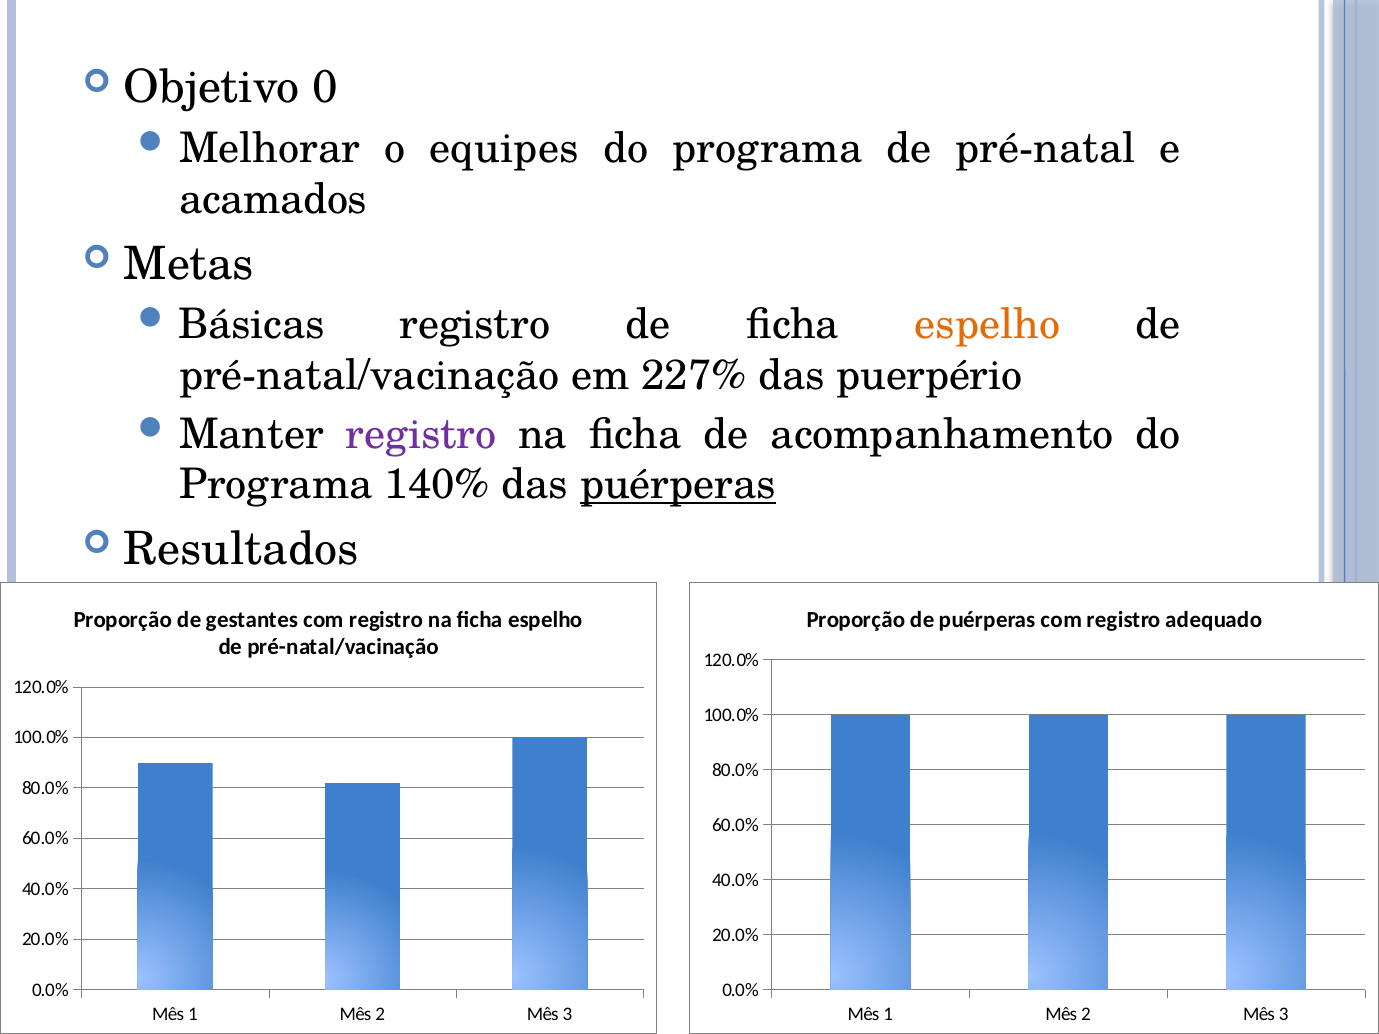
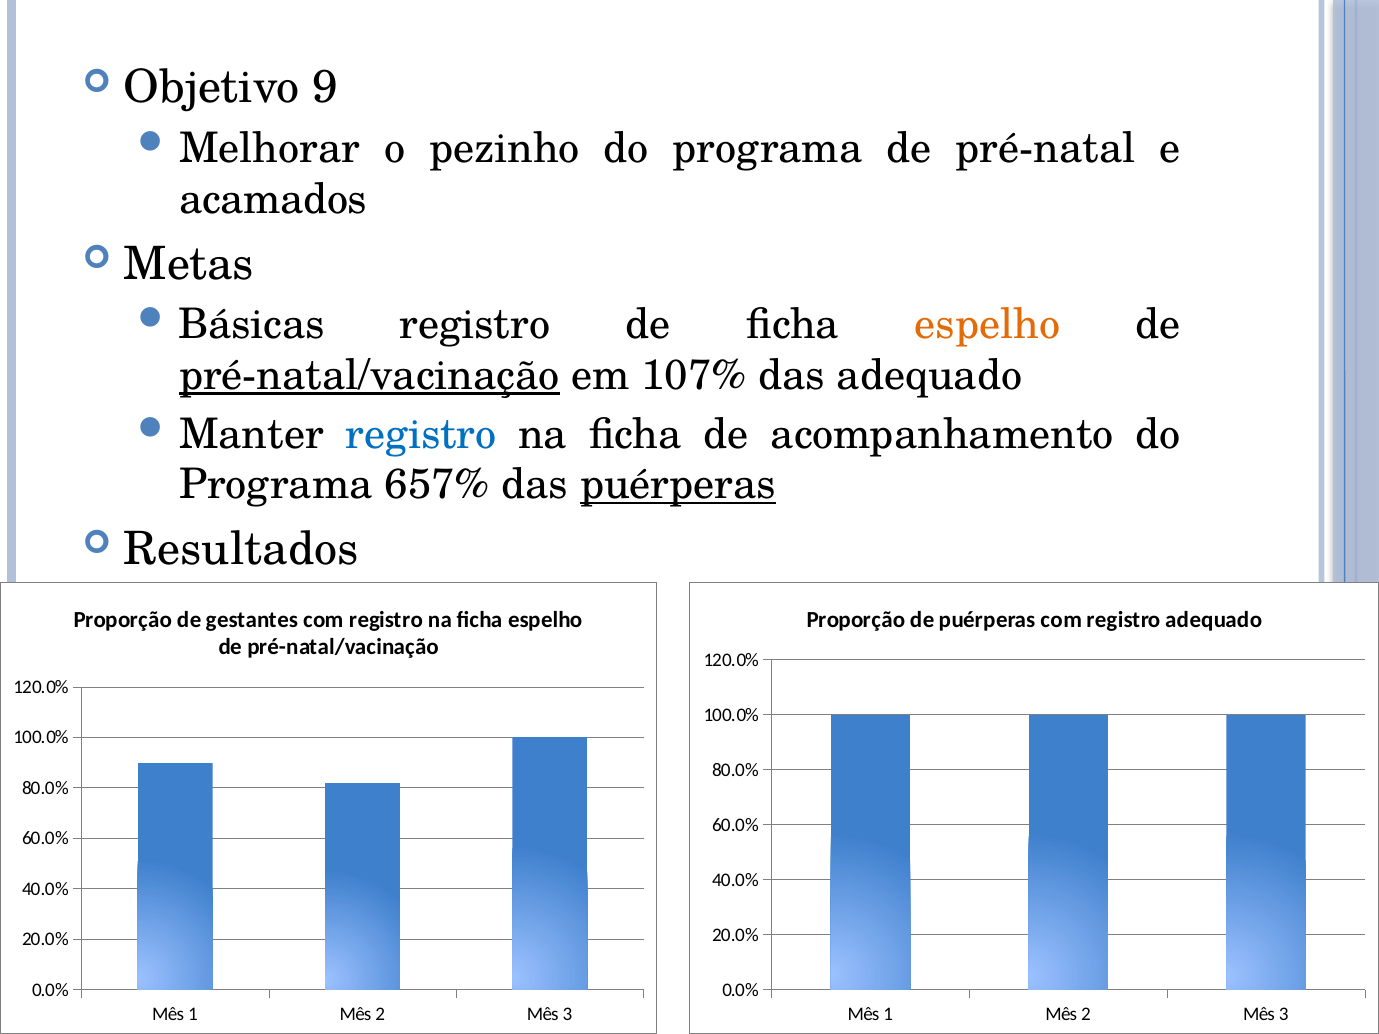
0: 0 -> 9
equipes: equipes -> pezinho
pré-natal/vacinação at (369, 375) underline: none -> present
227%: 227% -> 107%
das puerpério: puerpério -> adequado
registro at (421, 434) colour: purple -> blue
140%: 140% -> 657%
